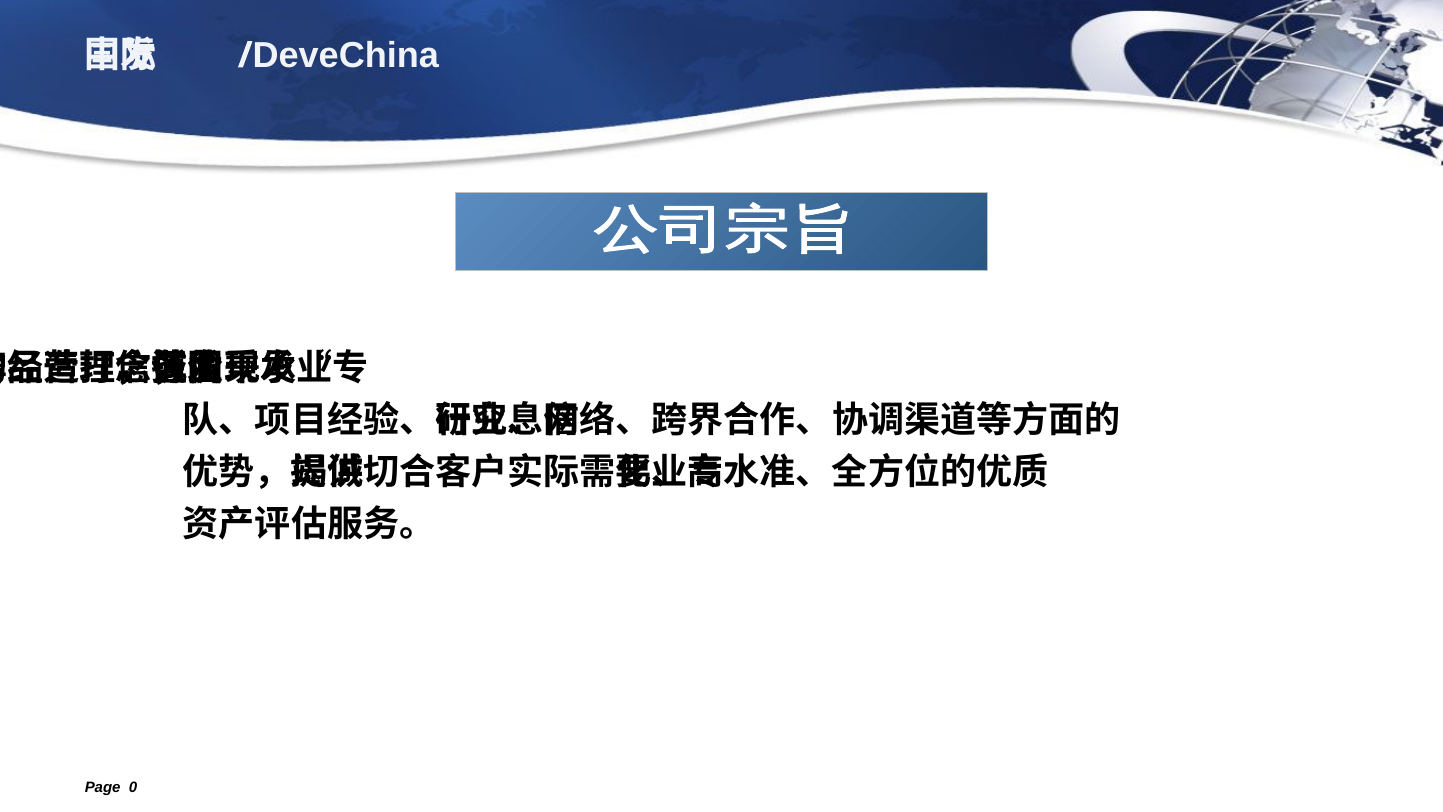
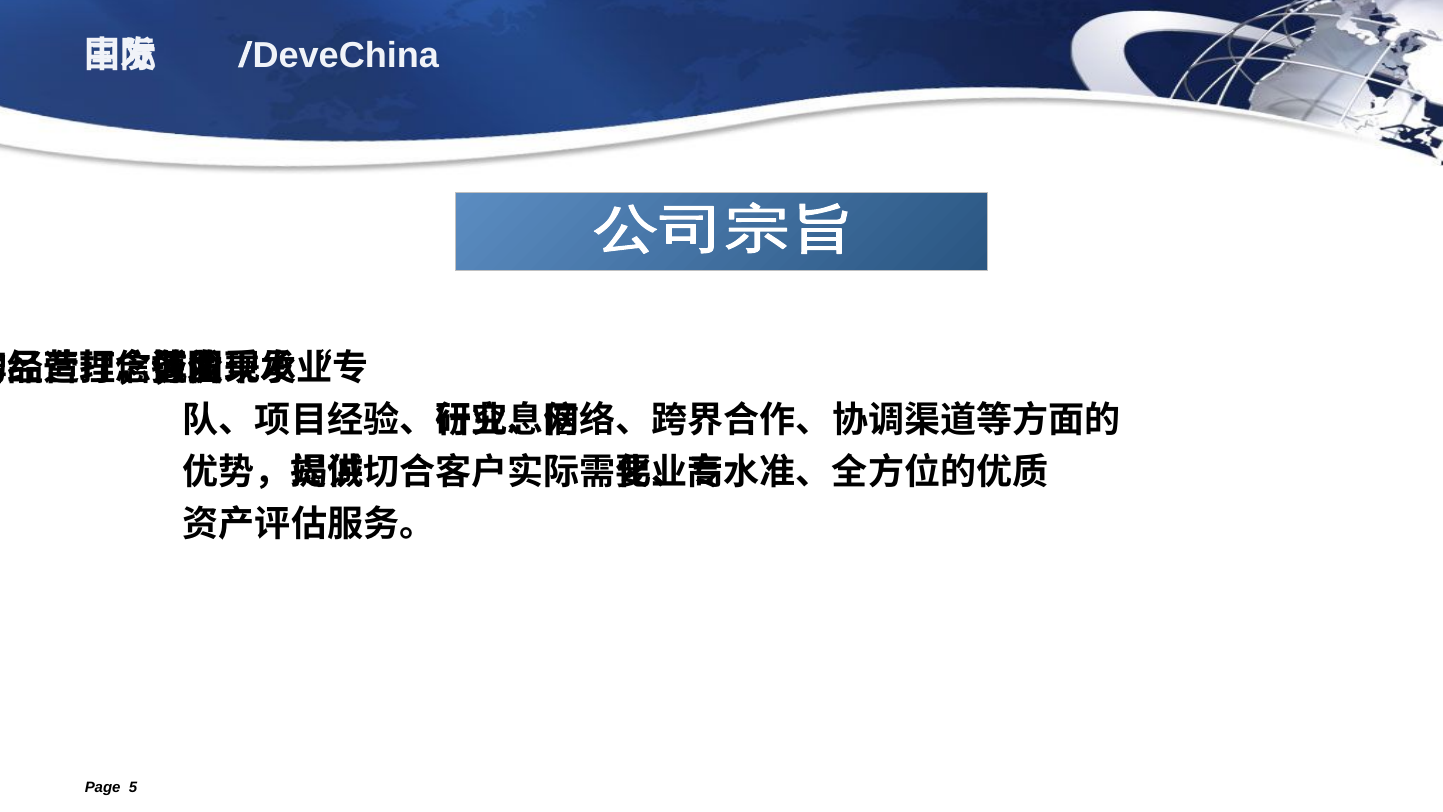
0: 0 -> 5
